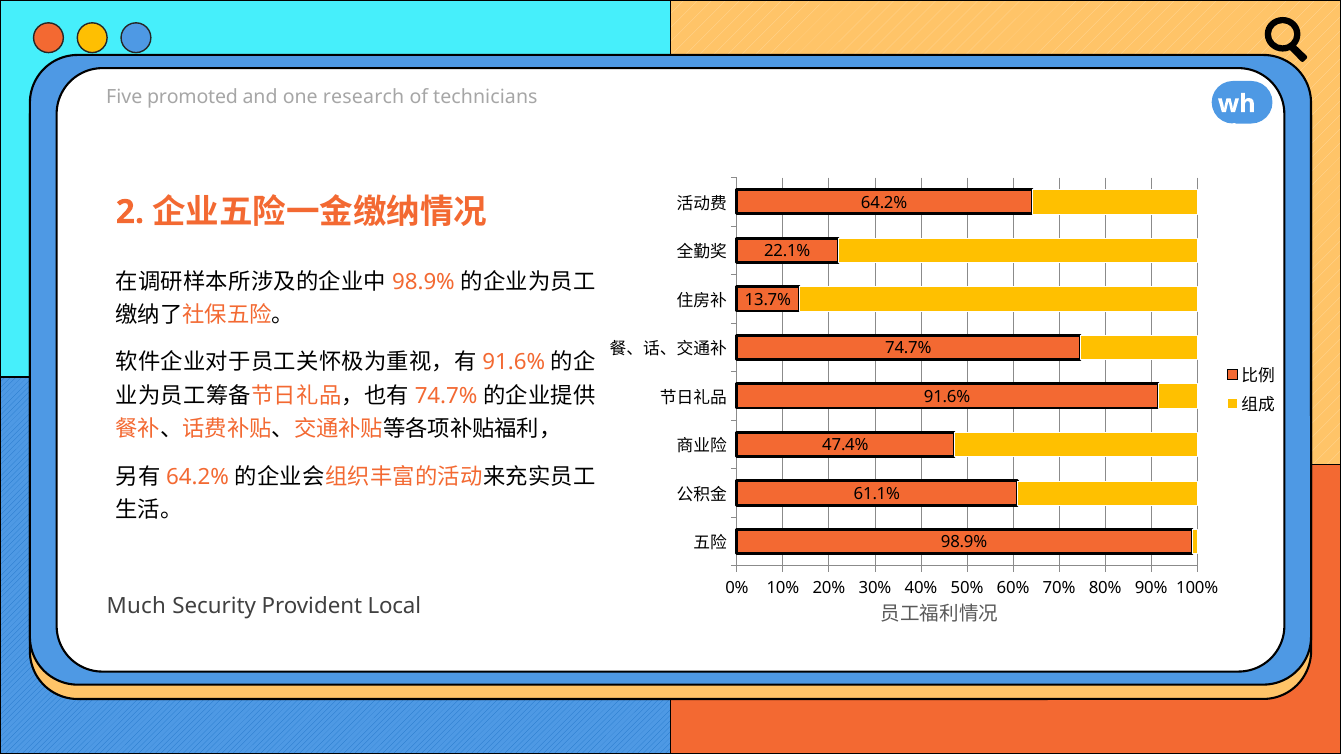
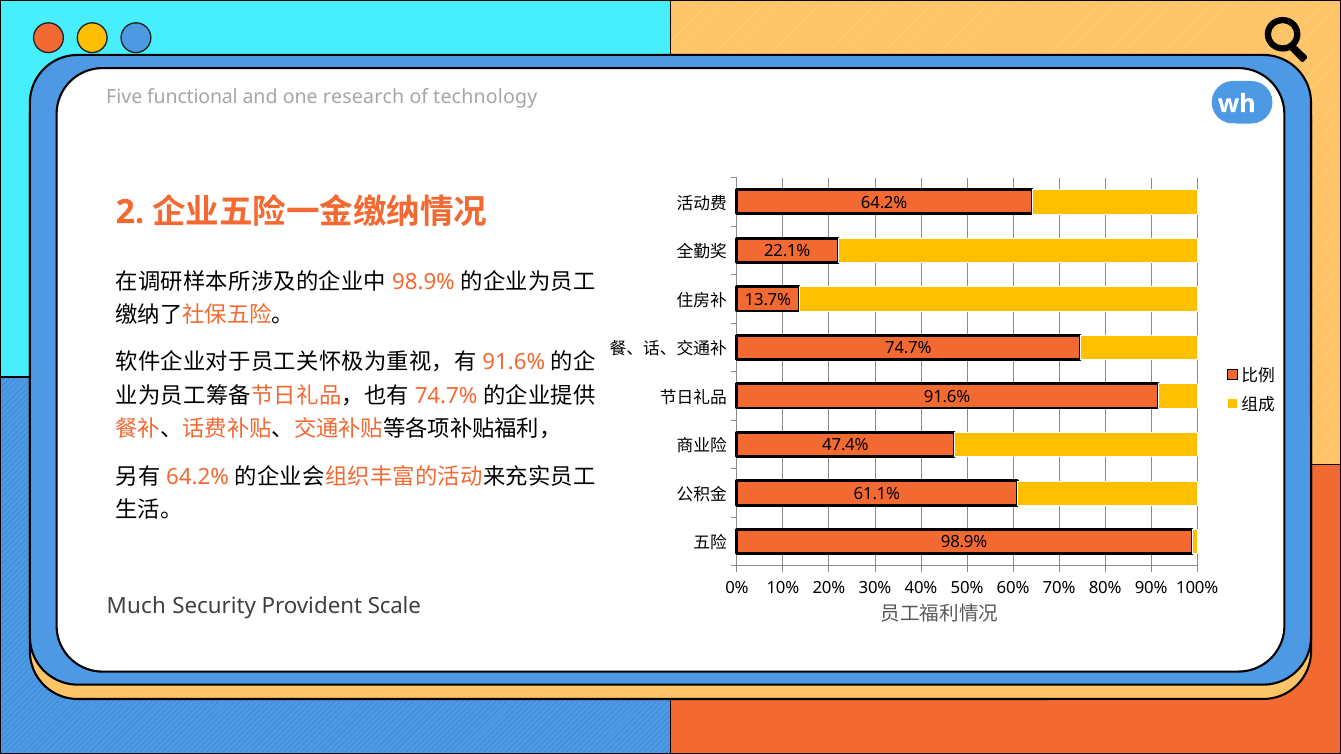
promoted: promoted -> functional
technicians: technicians -> technology
Local: Local -> Scale
